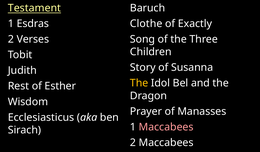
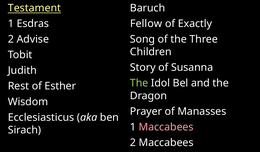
Clothe: Clothe -> Fellow
Verses: Verses -> Advise
The at (139, 83) colour: yellow -> light green
